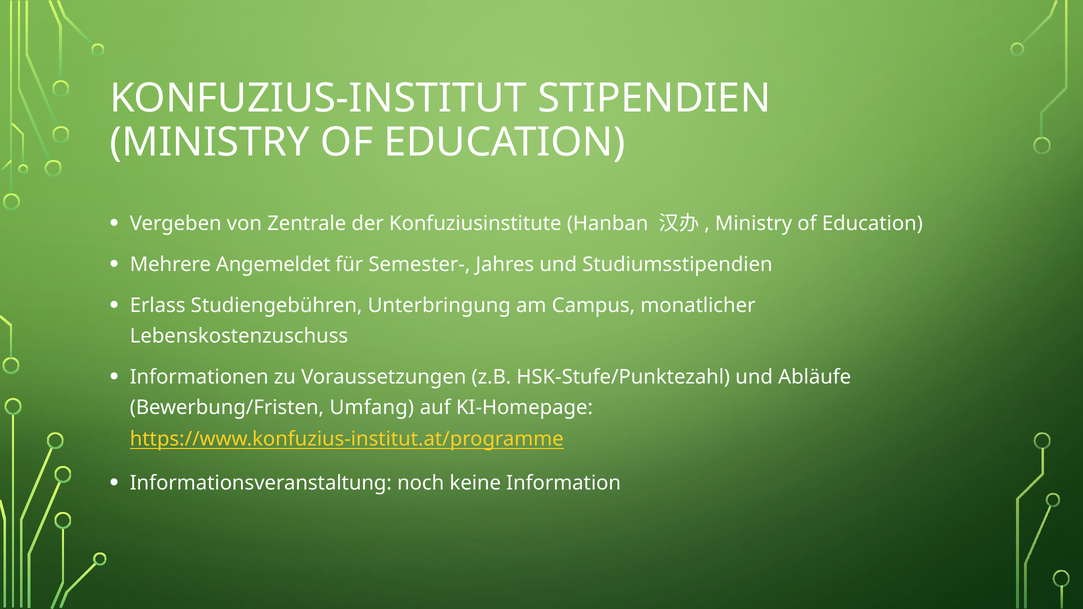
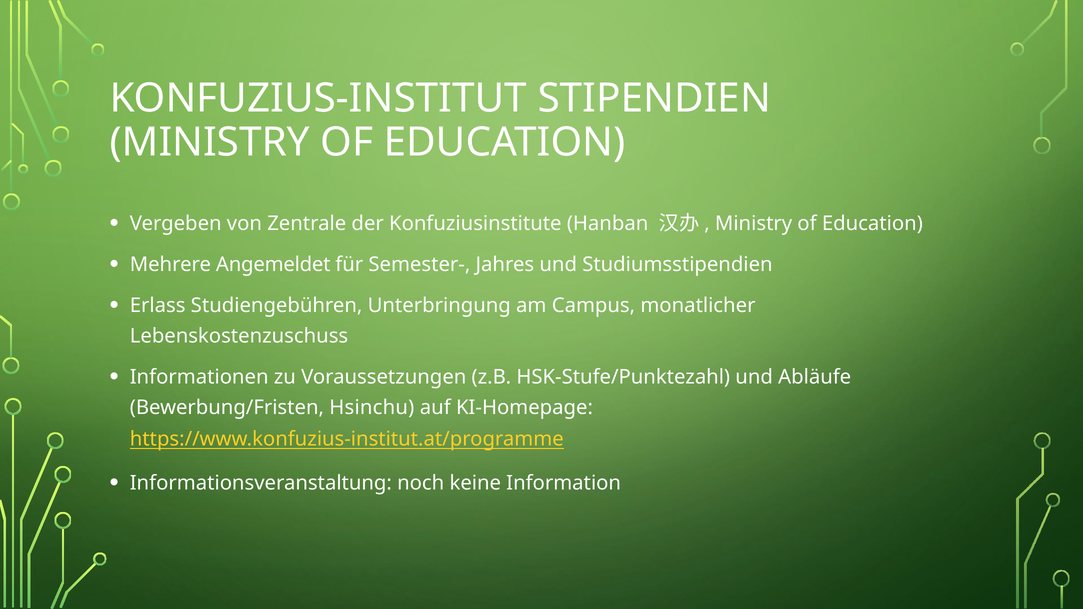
Umfang: Umfang -> Hsinchu
